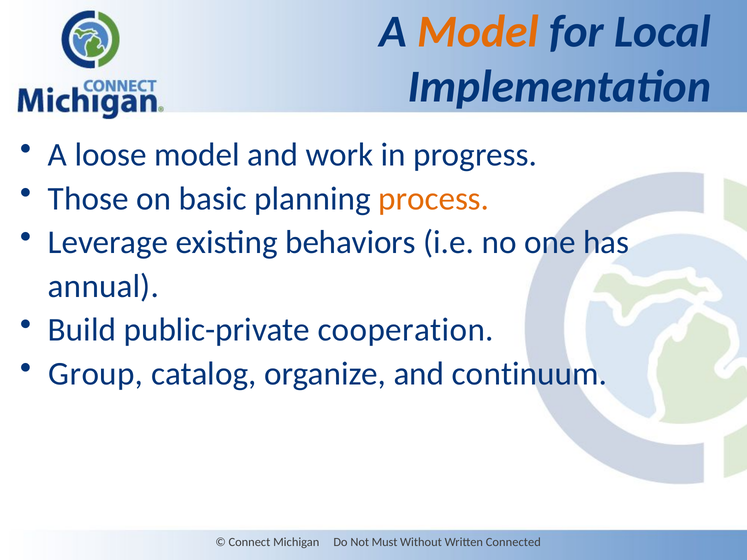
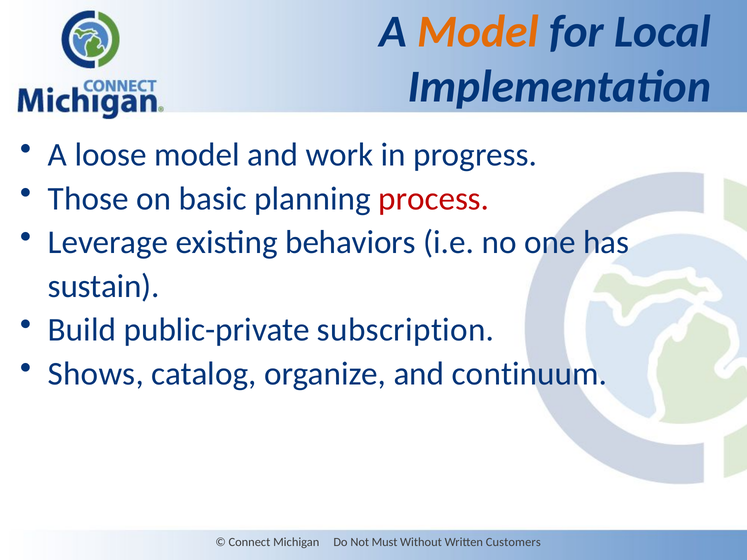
process colour: orange -> red
annual: annual -> sustain
cooperation: cooperation -> subscription
Group: Group -> Shows
Connected: Connected -> Customers
